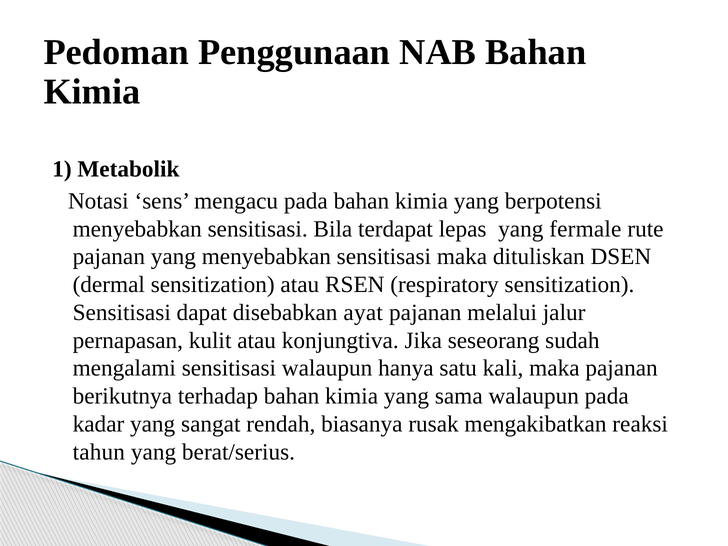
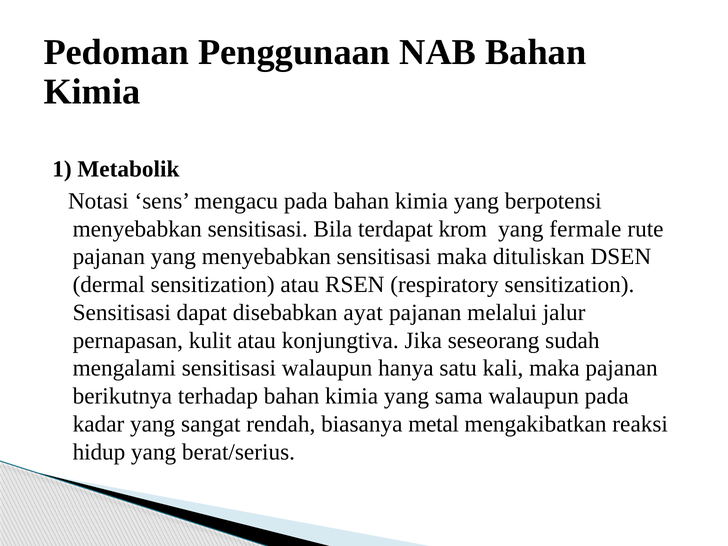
lepas: lepas -> krom
rusak: rusak -> metal
tahun: tahun -> hidup
